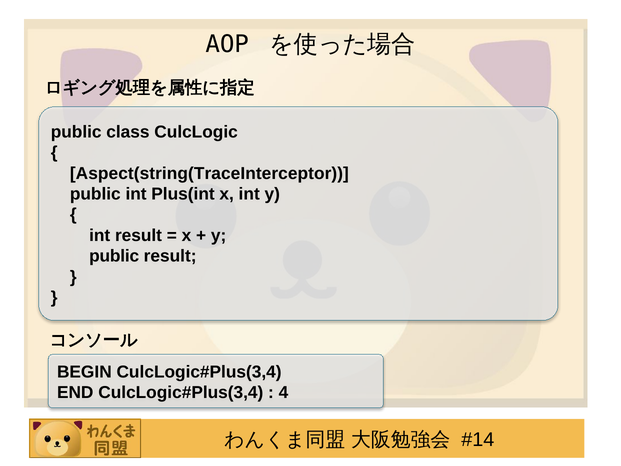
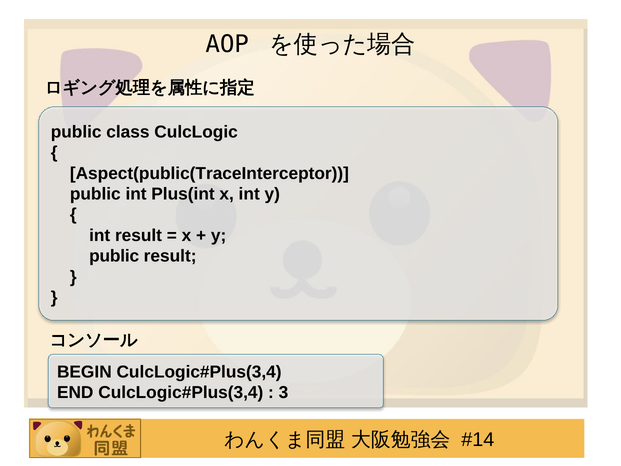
Aspect(string(TraceInterceptor: Aspect(string(TraceInterceptor -> Aspect(public(TraceInterceptor
4: 4 -> 3
